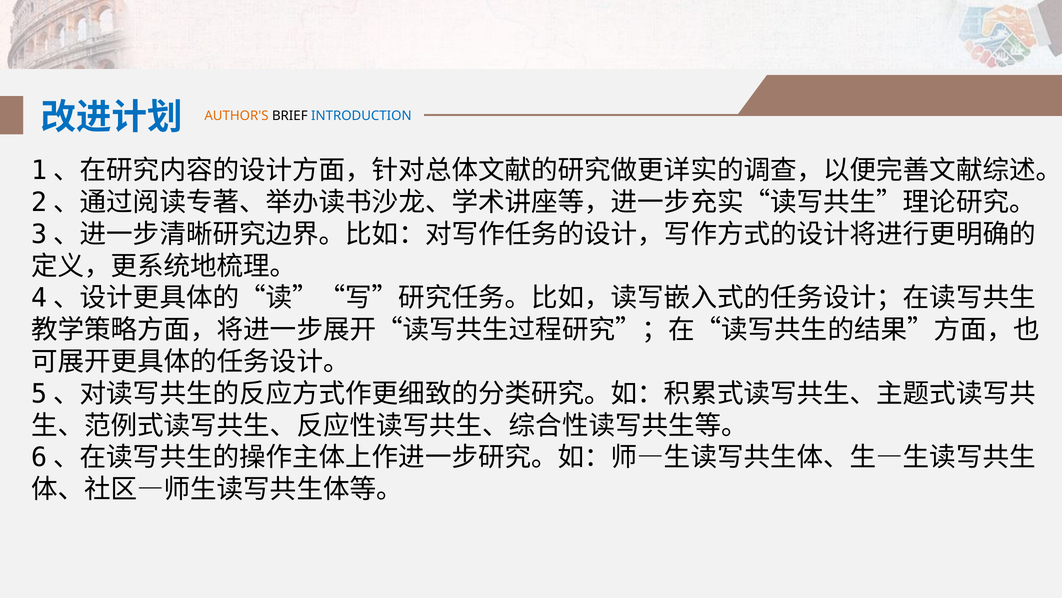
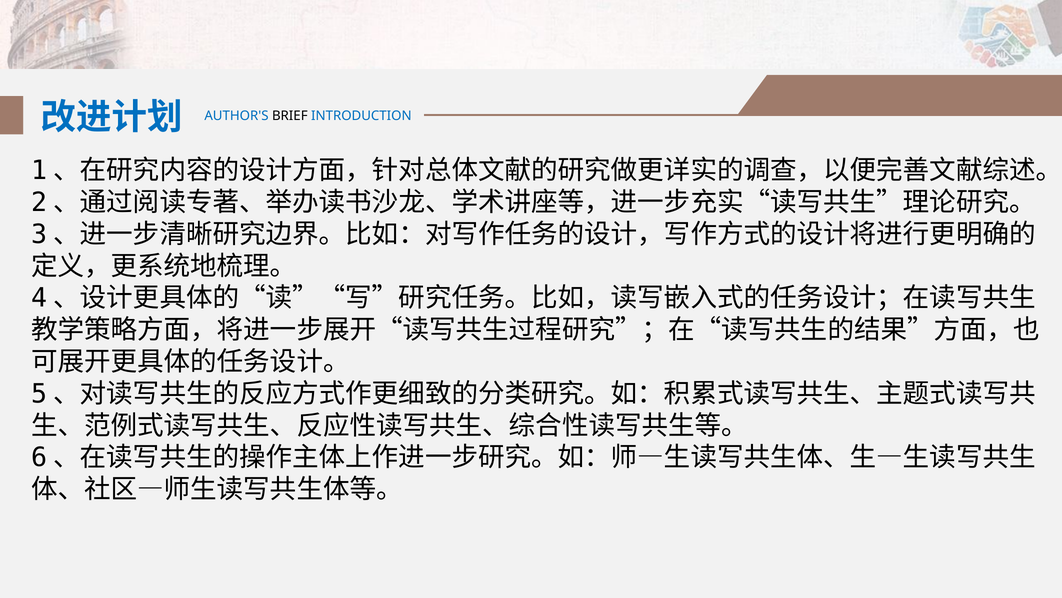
AUTHOR'S colour: orange -> blue
